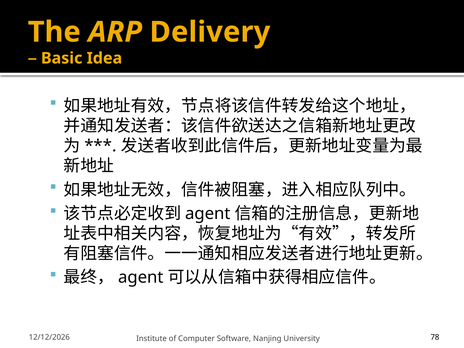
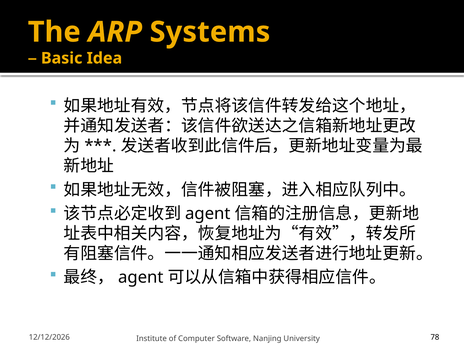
Delivery: Delivery -> Systems
